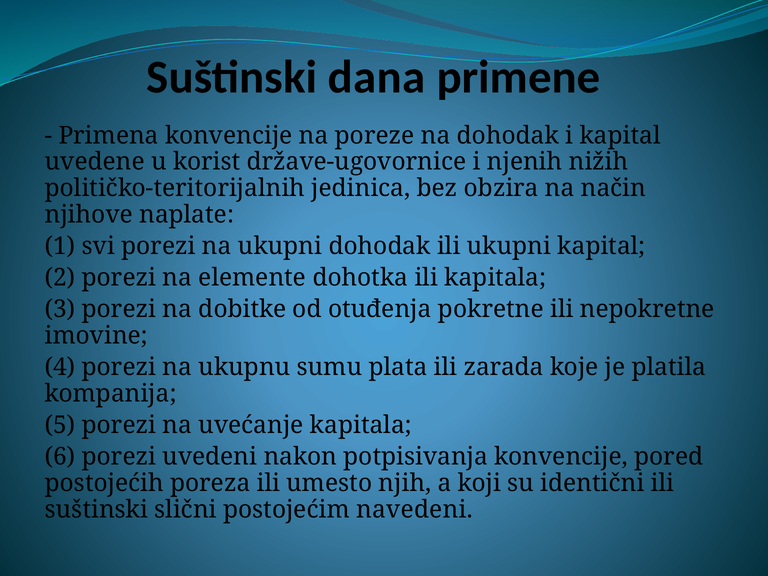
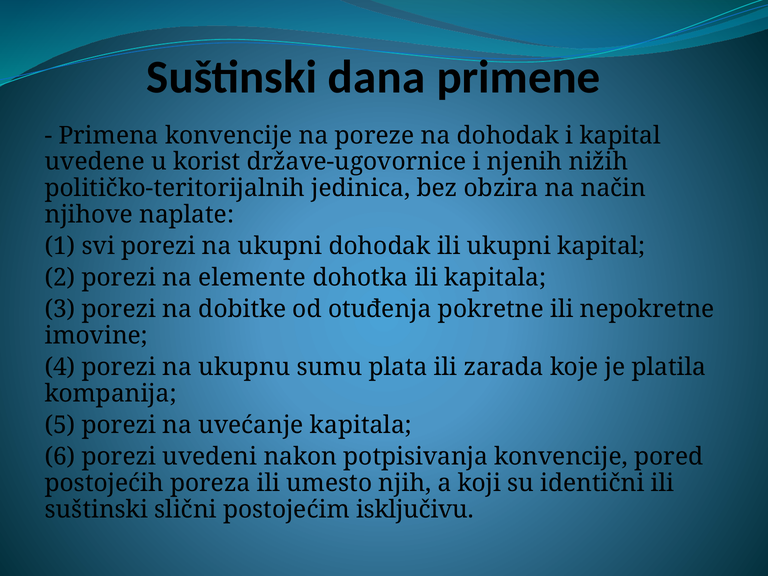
navedeni: navedeni -> isključivu
